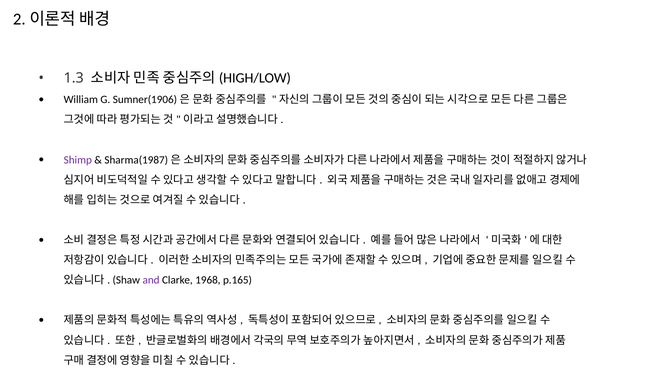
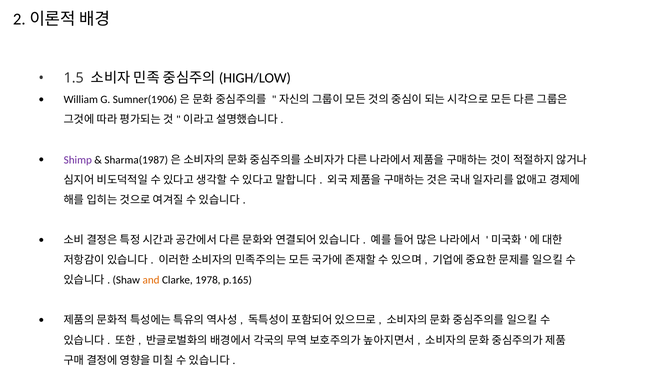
1.3: 1.3 -> 1.5
and colour: purple -> orange
1968: 1968 -> 1978
